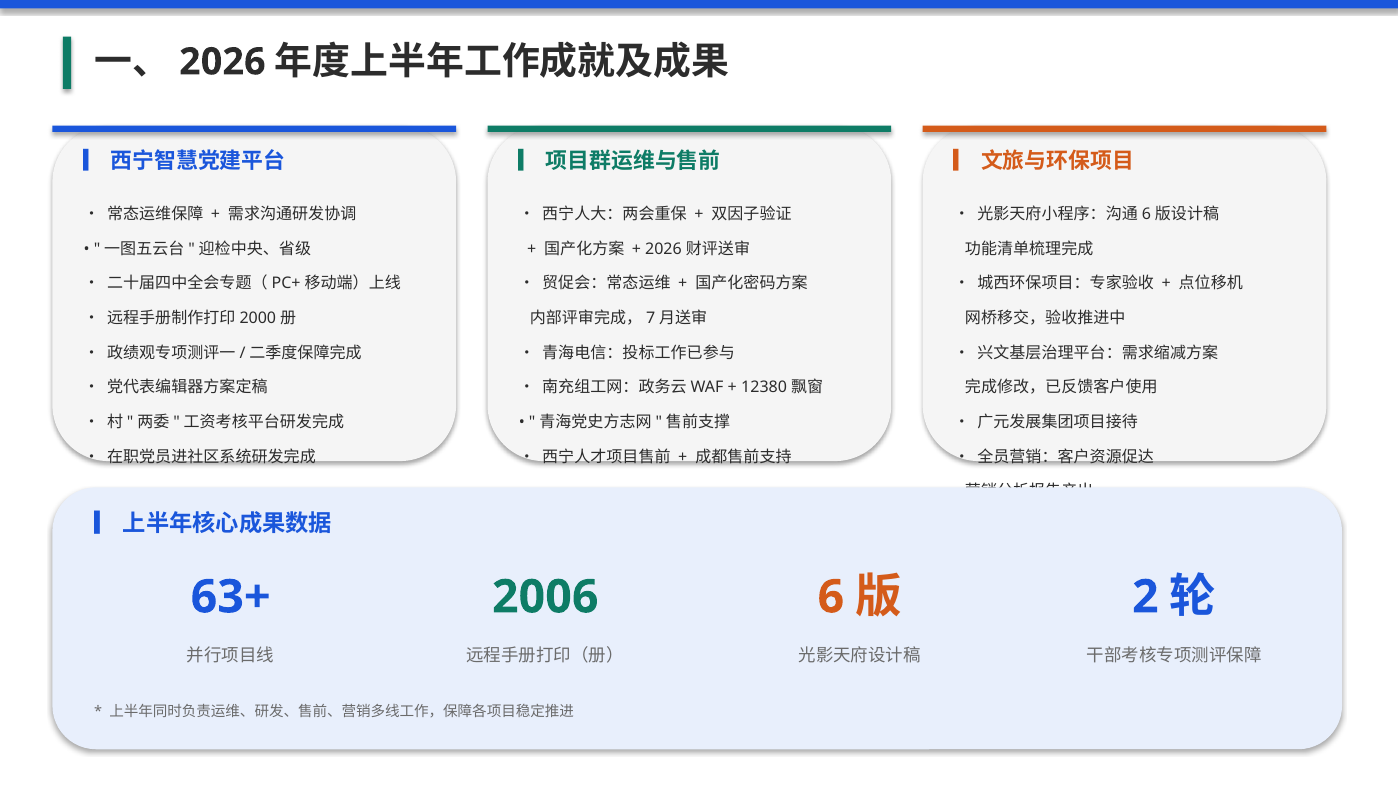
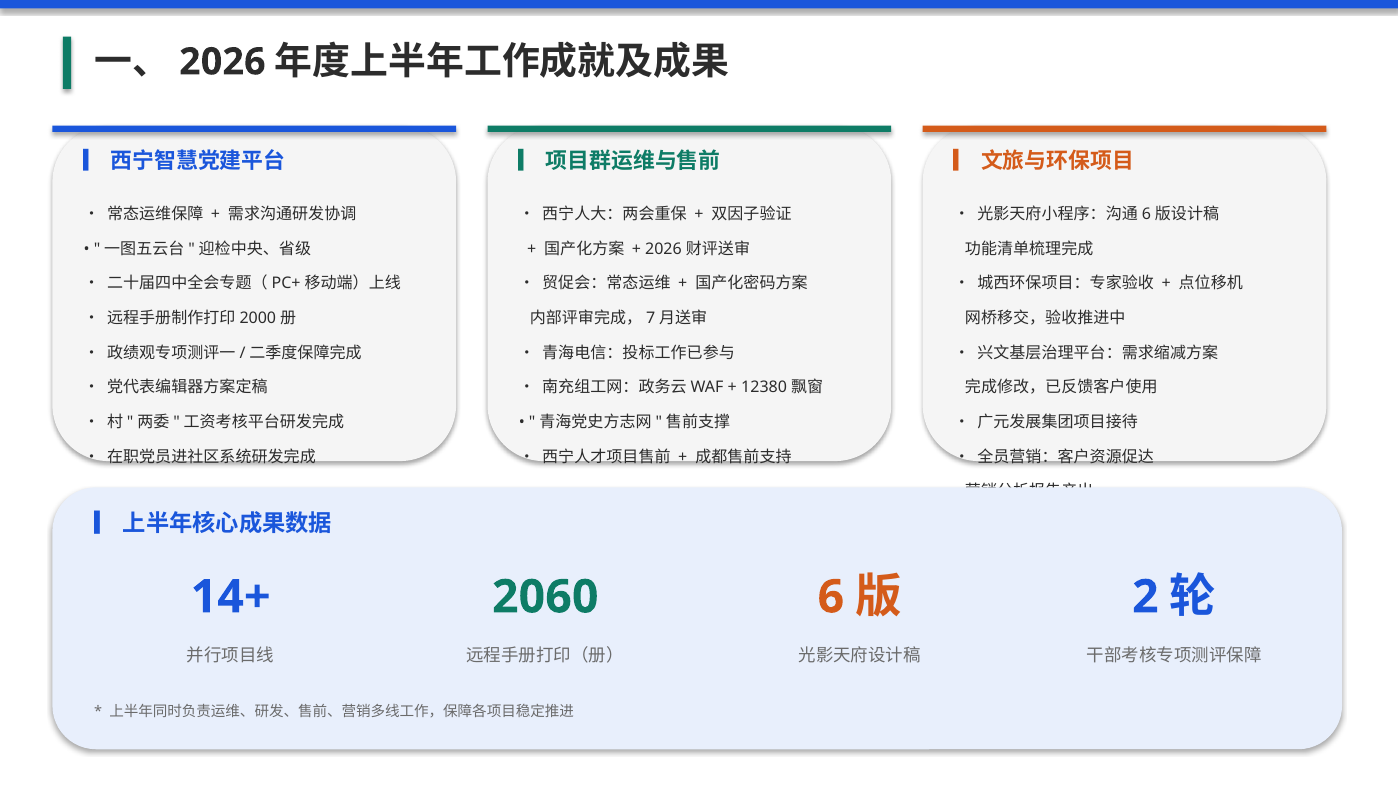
63+: 63+ -> 14+
2006: 2006 -> 2060
